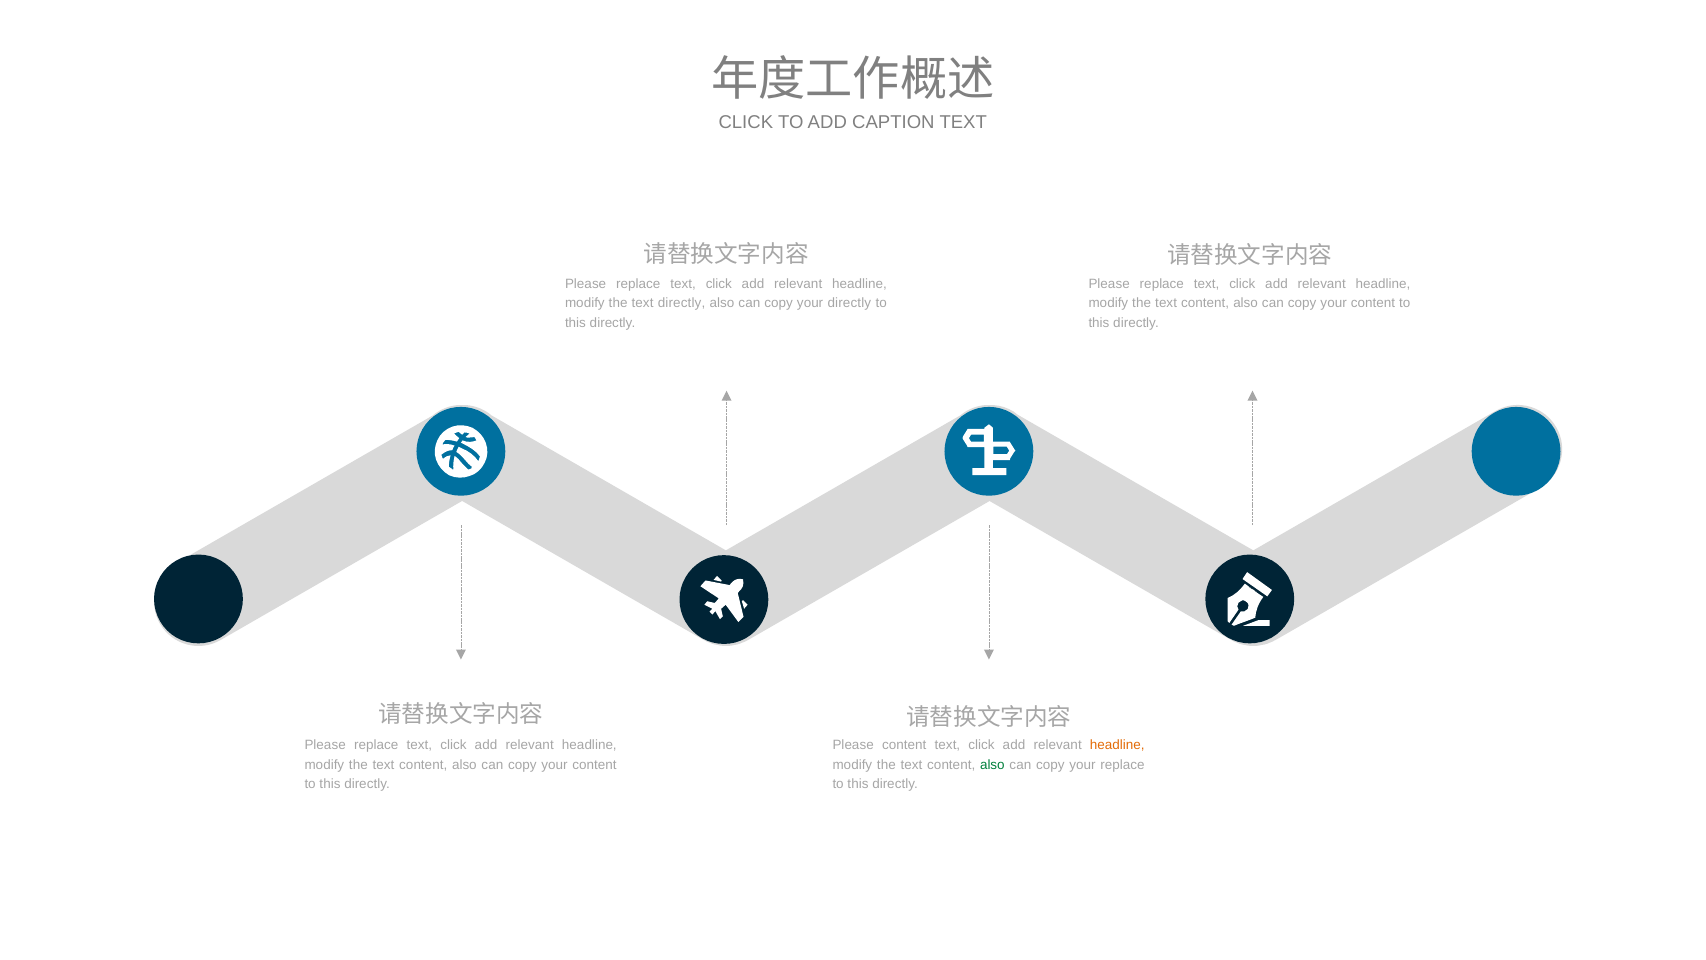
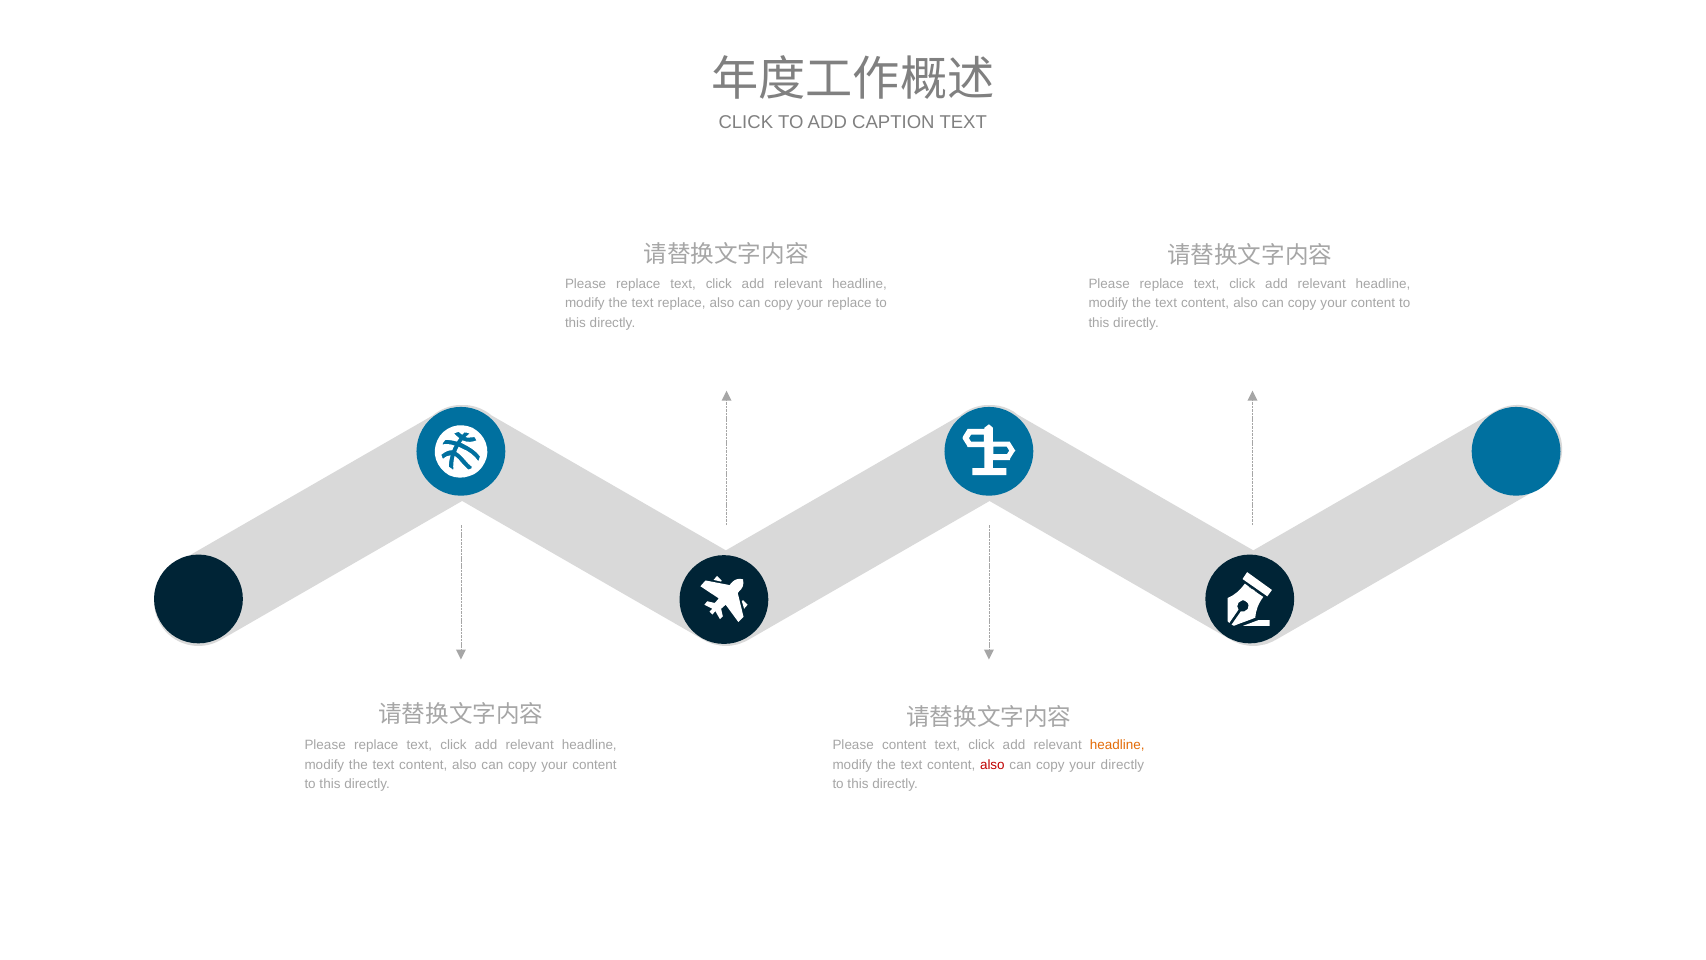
text directly: directly -> replace
your directly: directly -> replace
also at (992, 764) colour: green -> red
your replace: replace -> directly
